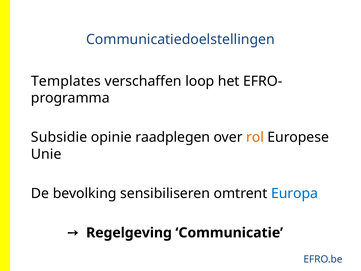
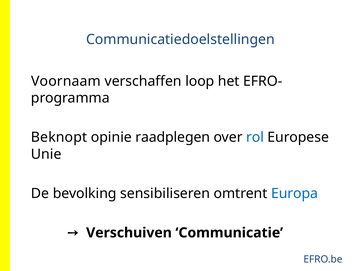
Templates: Templates -> Voornaam
Subsidie: Subsidie -> Beknopt
rol colour: orange -> blue
Regelgeving: Regelgeving -> Verschuiven
